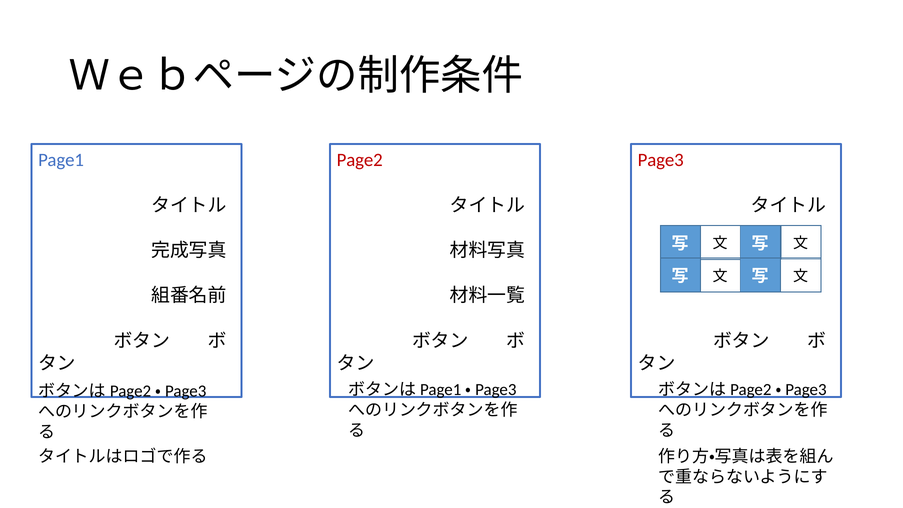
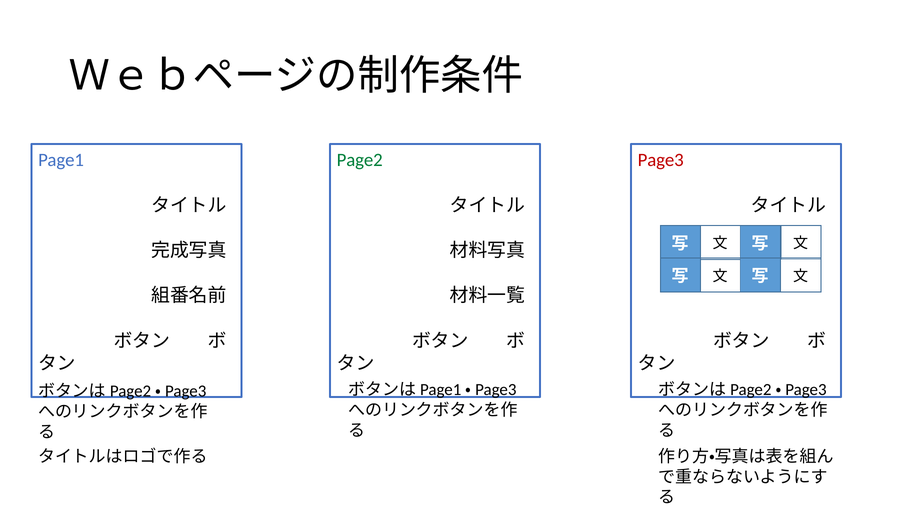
Page2 colour: red -> green
